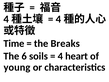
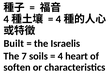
Time: Time -> Built
Breaks: Breaks -> Israelis
6: 6 -> 7
young: young -> soften
